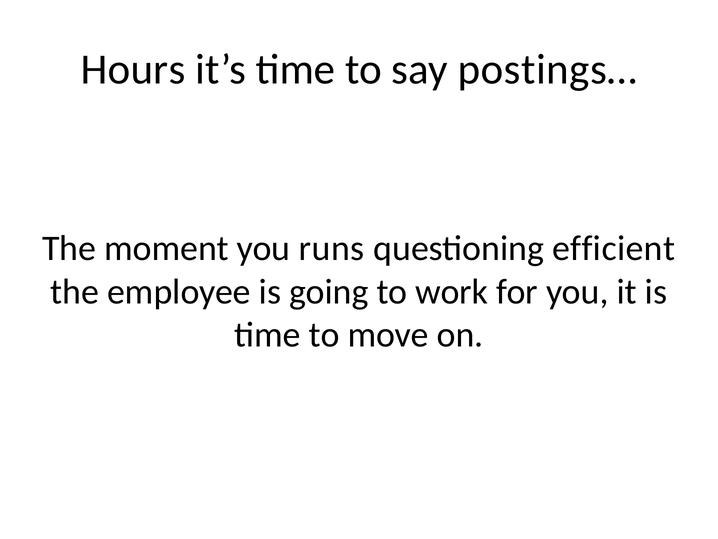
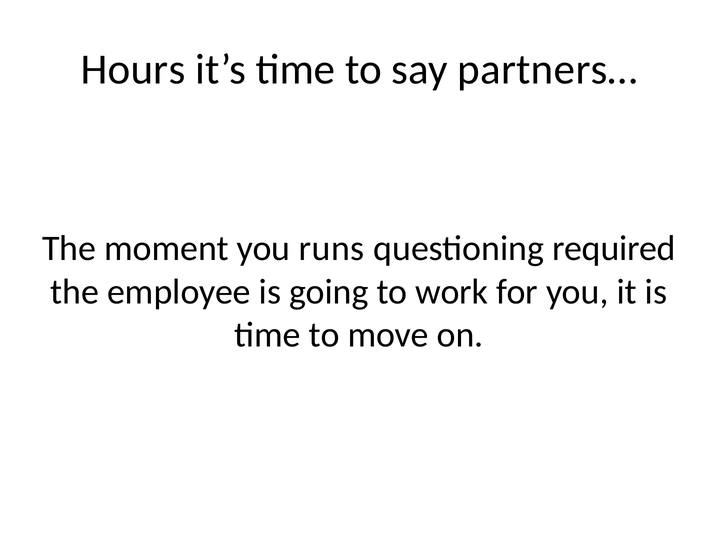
postings…: postings… -> partners…
efficient: efficient -> required
